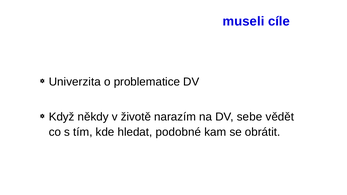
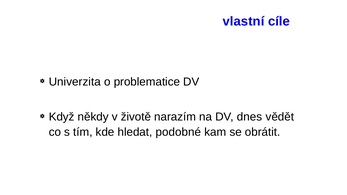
museli: museli -> vlastní
sebe: sebe -> dnes
